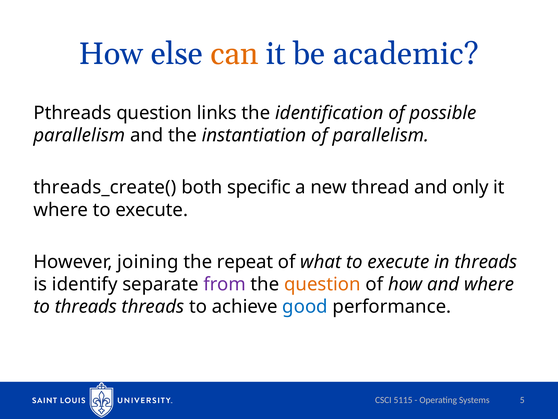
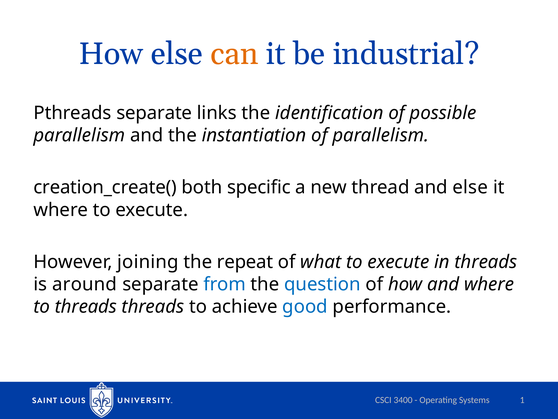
academic: academic -> industrial
Pthreads question: question -> separate
threads_create(: threads_create( -> creation_create(
and only: only -> else
identify: identify -> around
from colour: purple -> blue
question at (322, 284) colour: orange -> blue
5115: 5115 -> 3400
5: 5 -> 1
